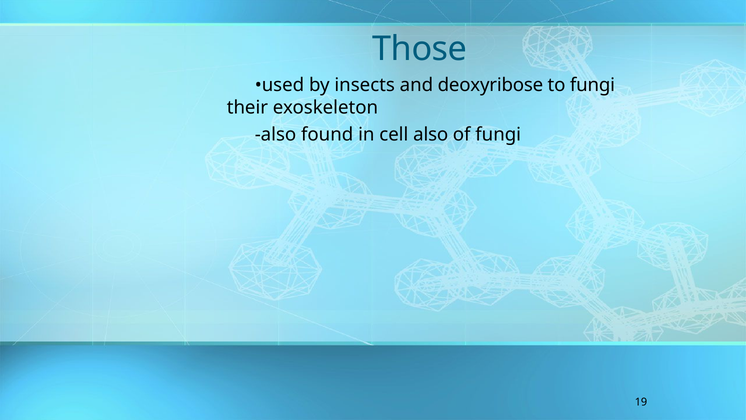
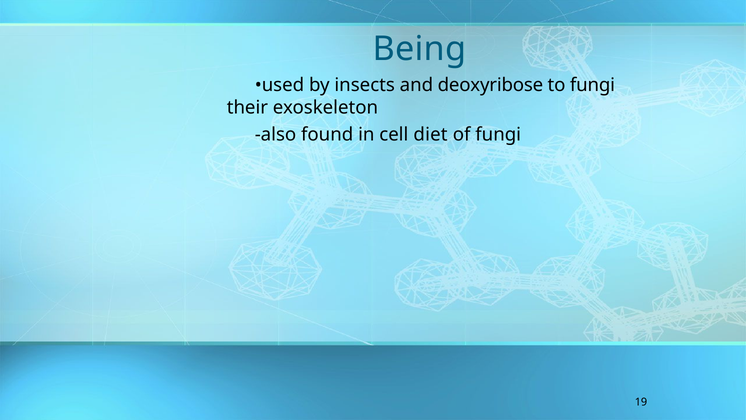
Those: Those -> Being
cell also: also -> diet
